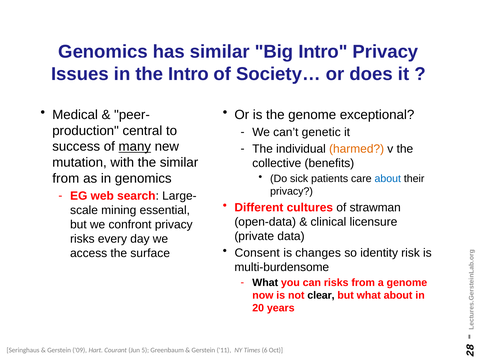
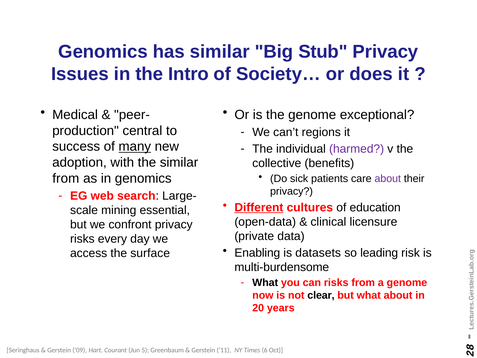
Big Intro: Intro -> Stub
genetic: genetic -> regions
harmed colour: orange -> purple
mutation: mutation -> adoption
about at (388, 179) colour: blue -> purple
Different underline: none -> present
strawman: strawman -> education
Consent: Consent -> Enabling
changes: changes -> datasets
identity: identity -> leading
